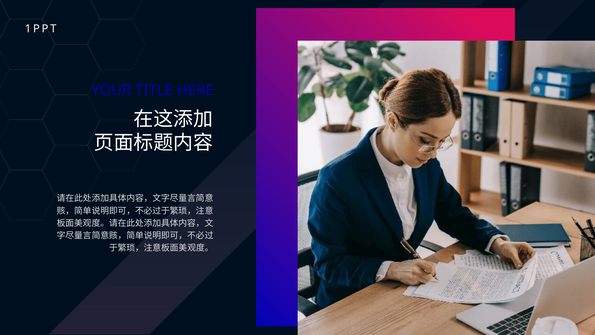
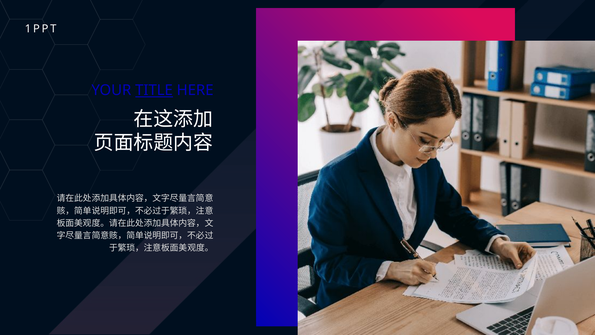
TITLE underline: none -> present
